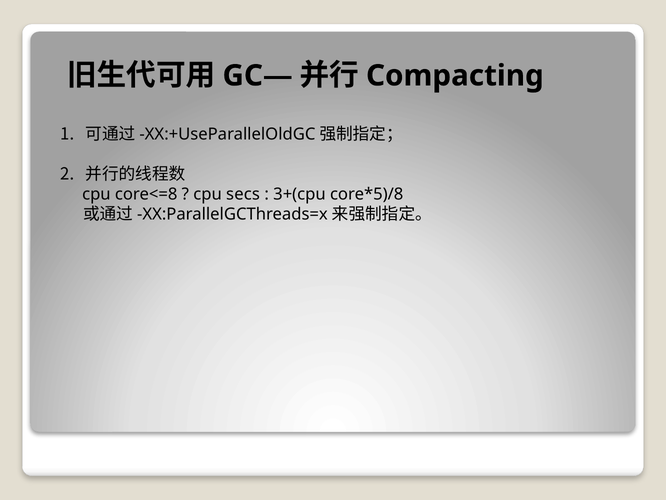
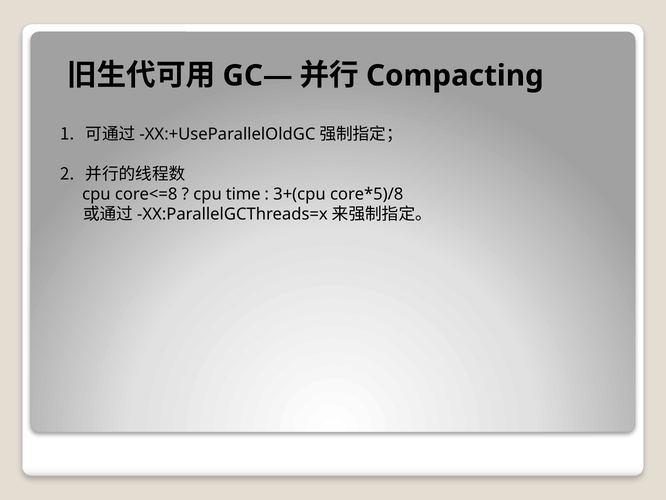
secs: secs -> time
